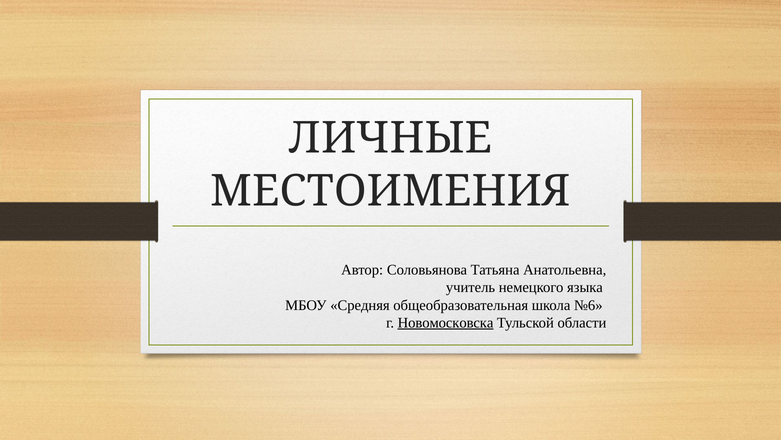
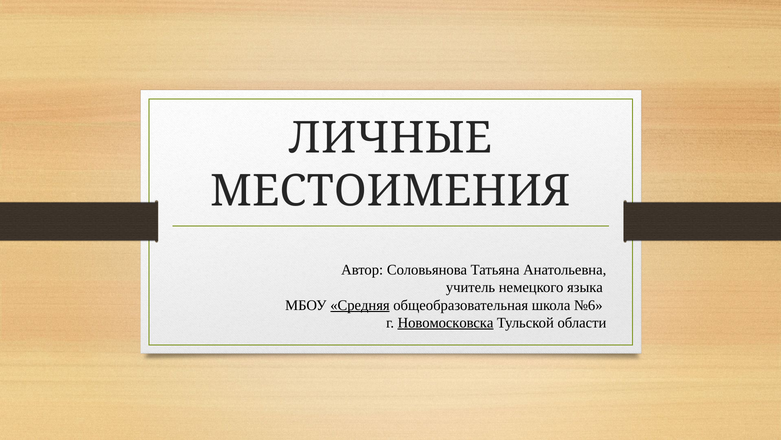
Средняя underline: none -> present
